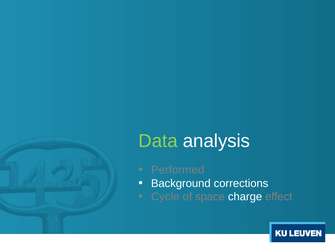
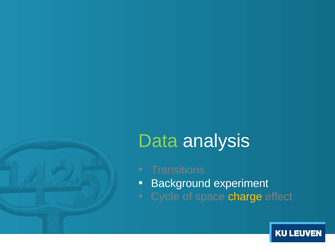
Performed: Performed -> Transitions
corrections: corrections -> experiment
charge colour: white -> yellow
